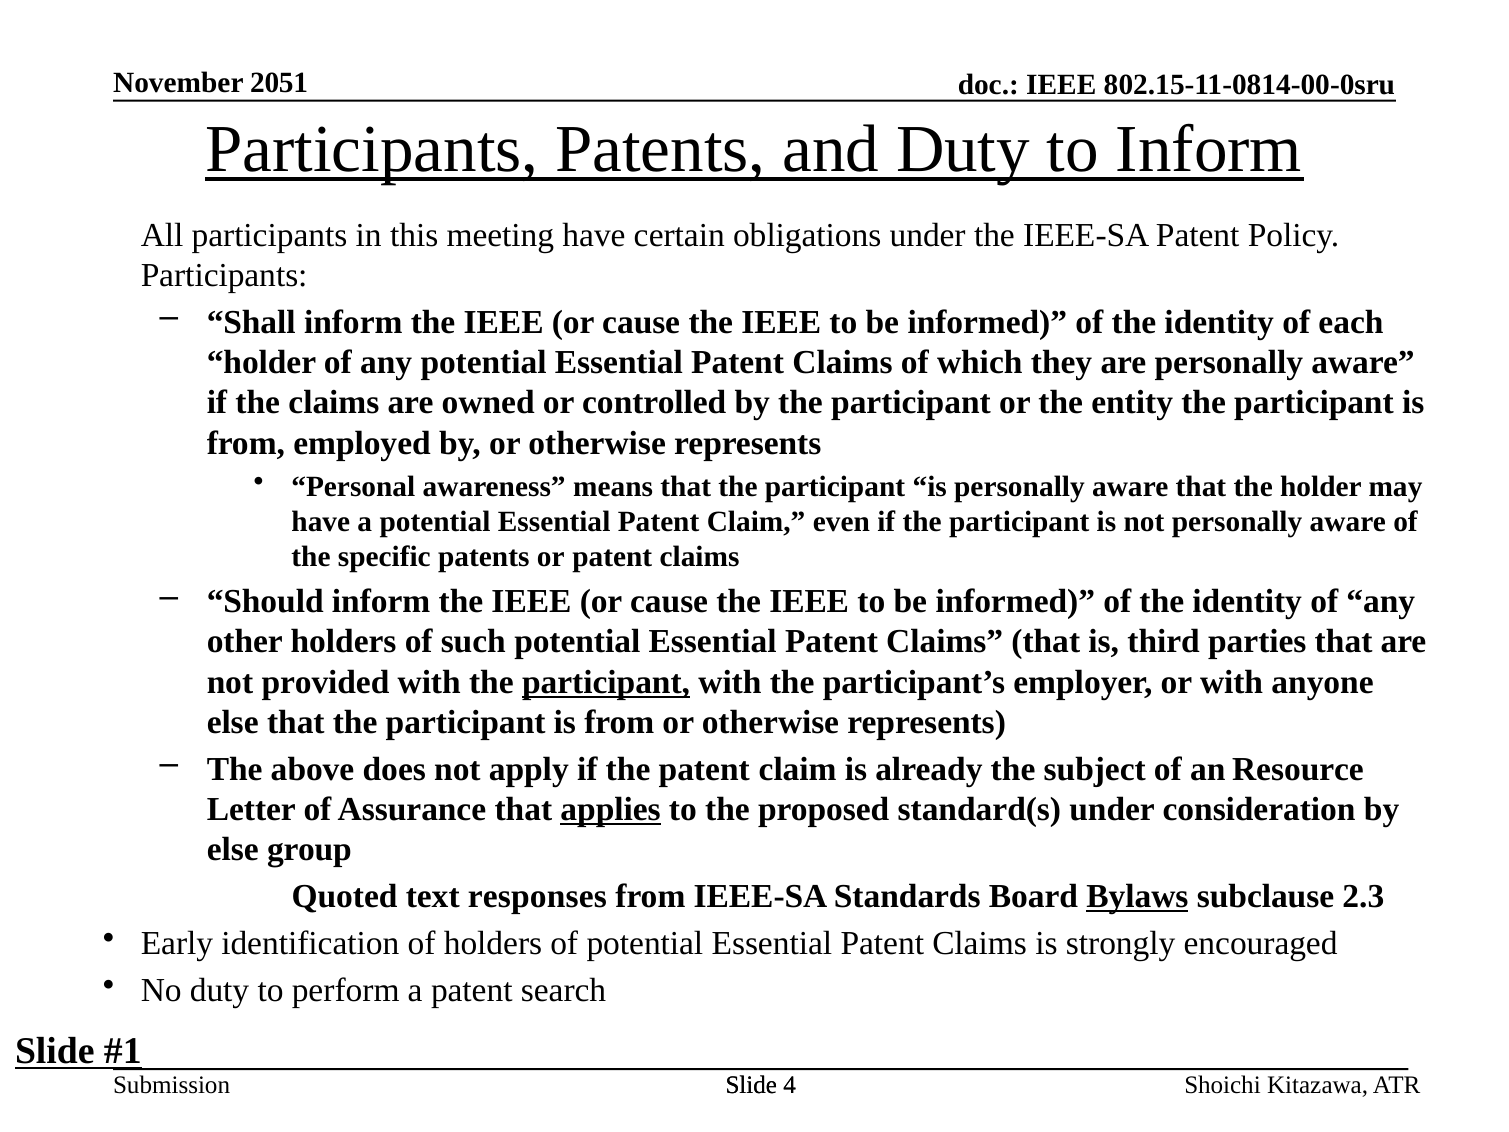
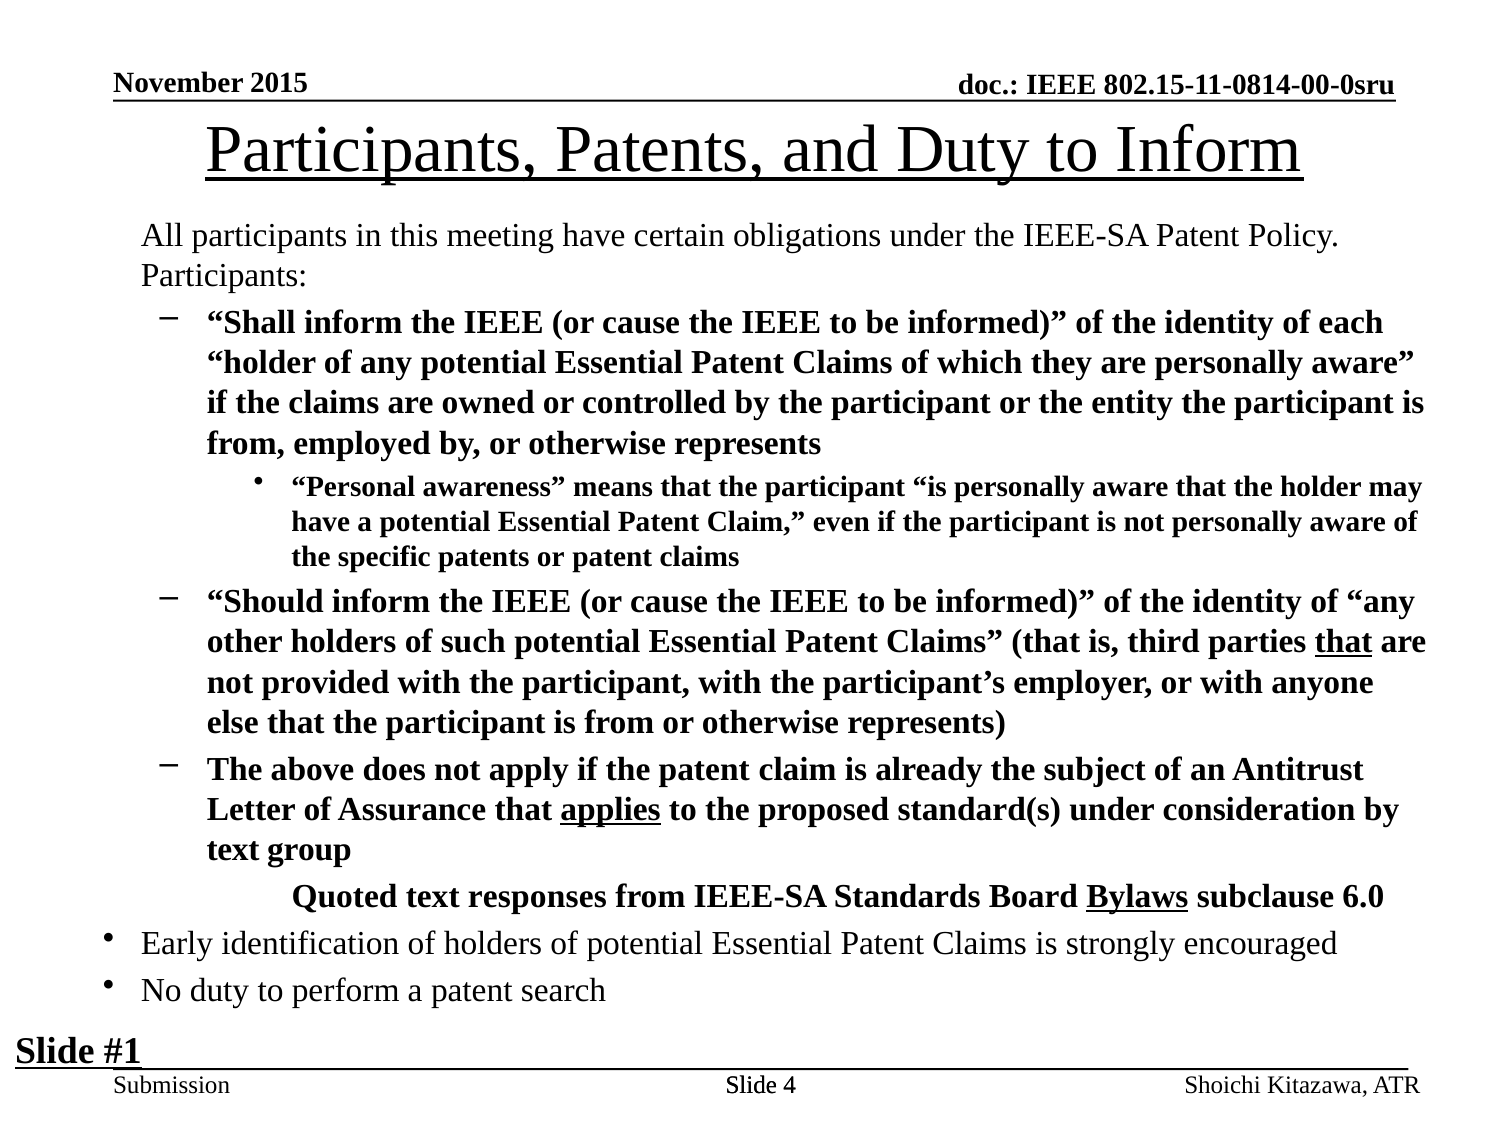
2051: 2051 -> 2015
that at (1344, 642) underline: none -> present
participant at (606, 682) underline: present -> none
Resource: Resource -> Antitrust
else at (233, 850): else -> text
2.3: 2.3 -> 6.0
